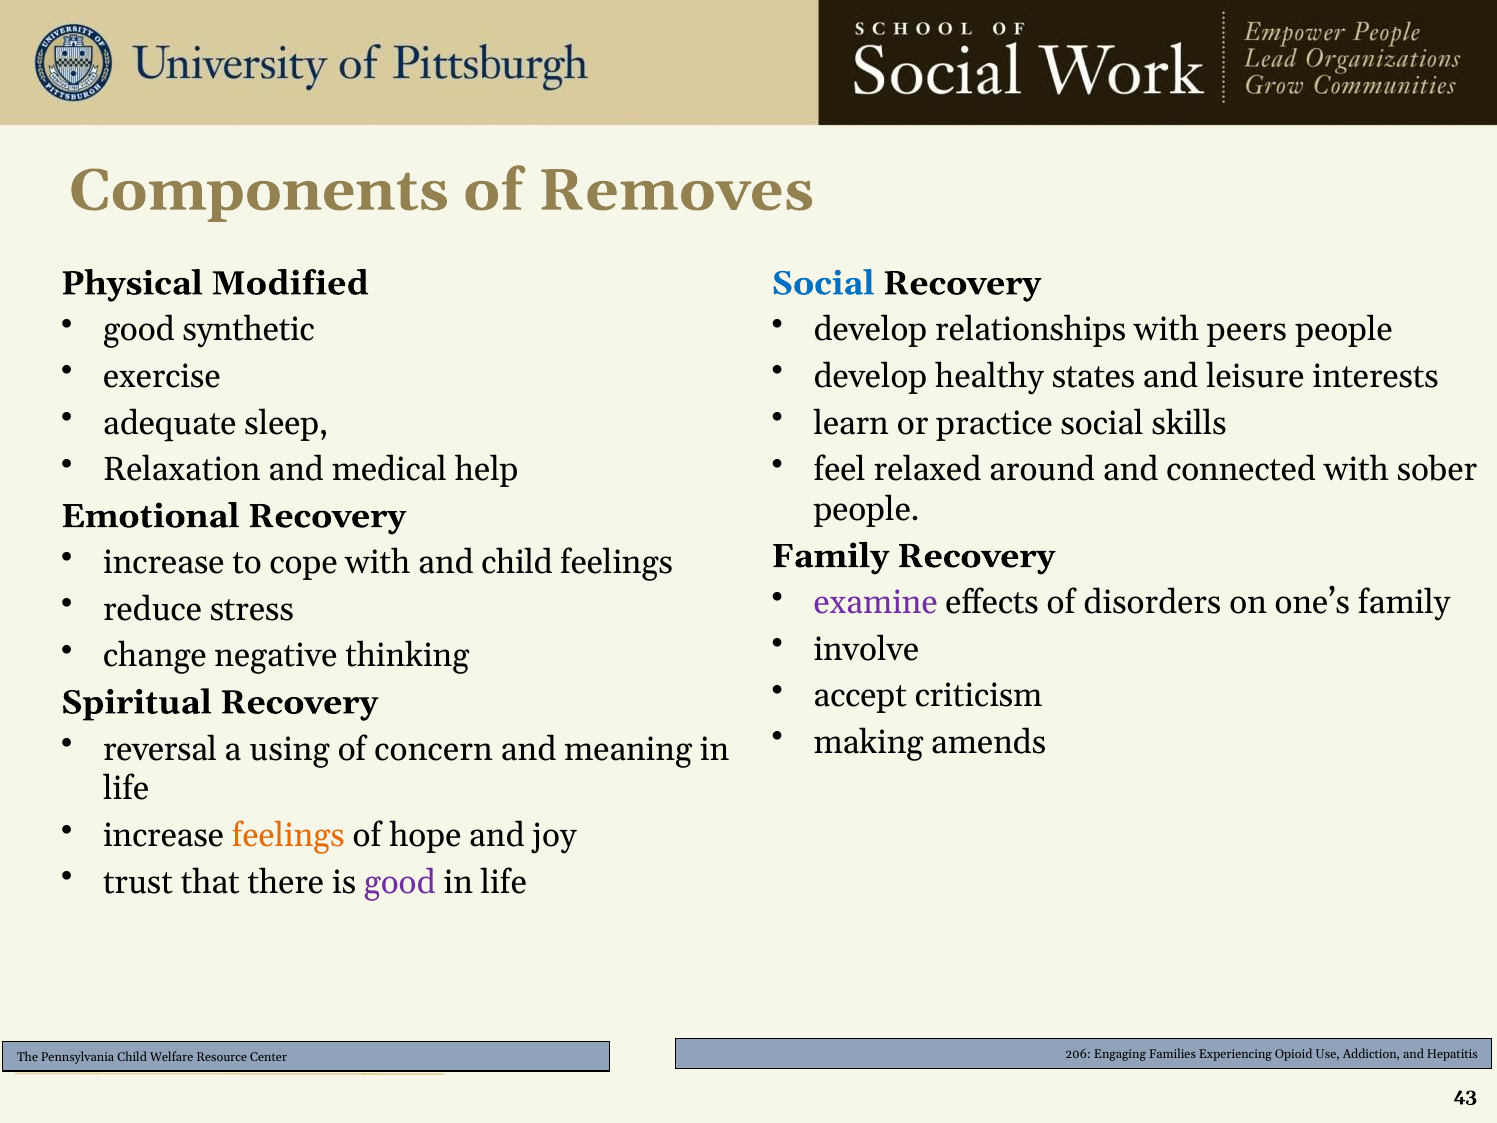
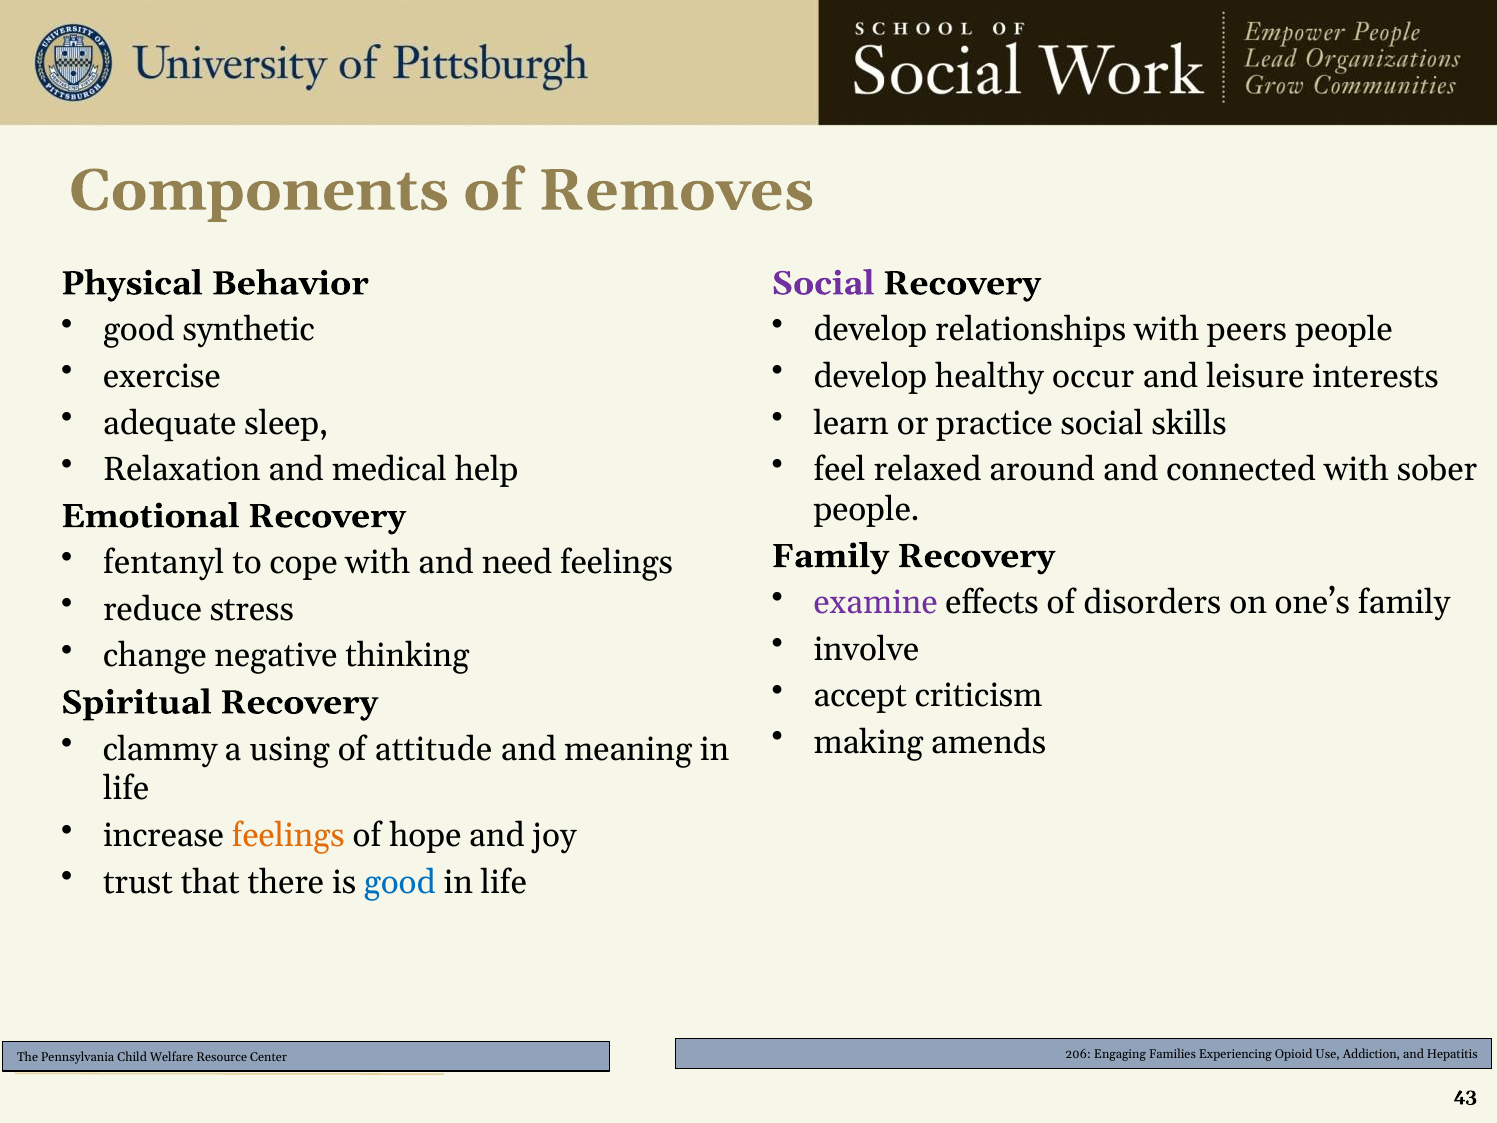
Modified: Modified -> Behavior
Social at (823, 283) colour: blue -> purple
states: states -> occur
increase at (164, 563): increase -> fentanyl
and child: child -> need
reversal: reversal -> clammy
concern: concern -> attitude
good at (400, 882) colour: purple -> blue
